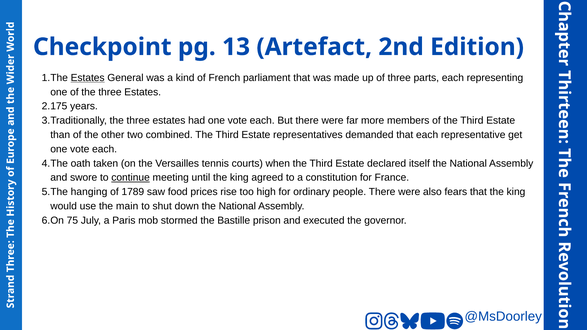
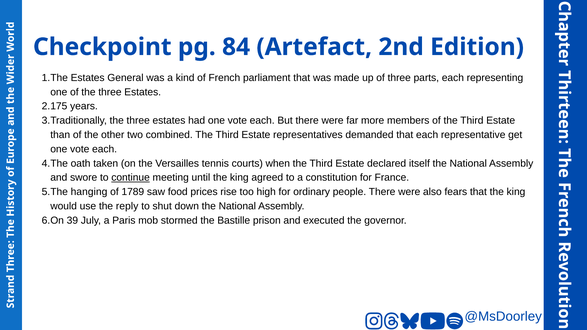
13: 13 -> 84
Estates at (88, 78) underline: present -> none
main: main -> reply
75: 75 -> 39
